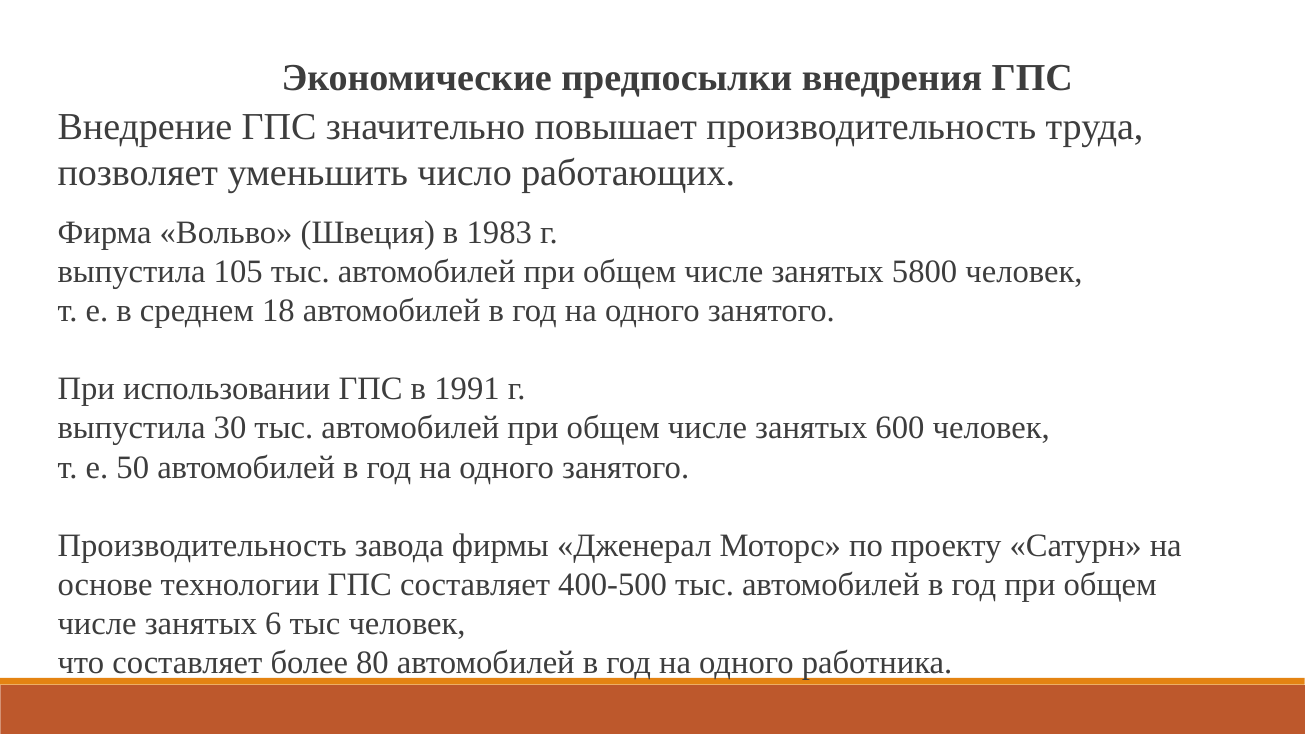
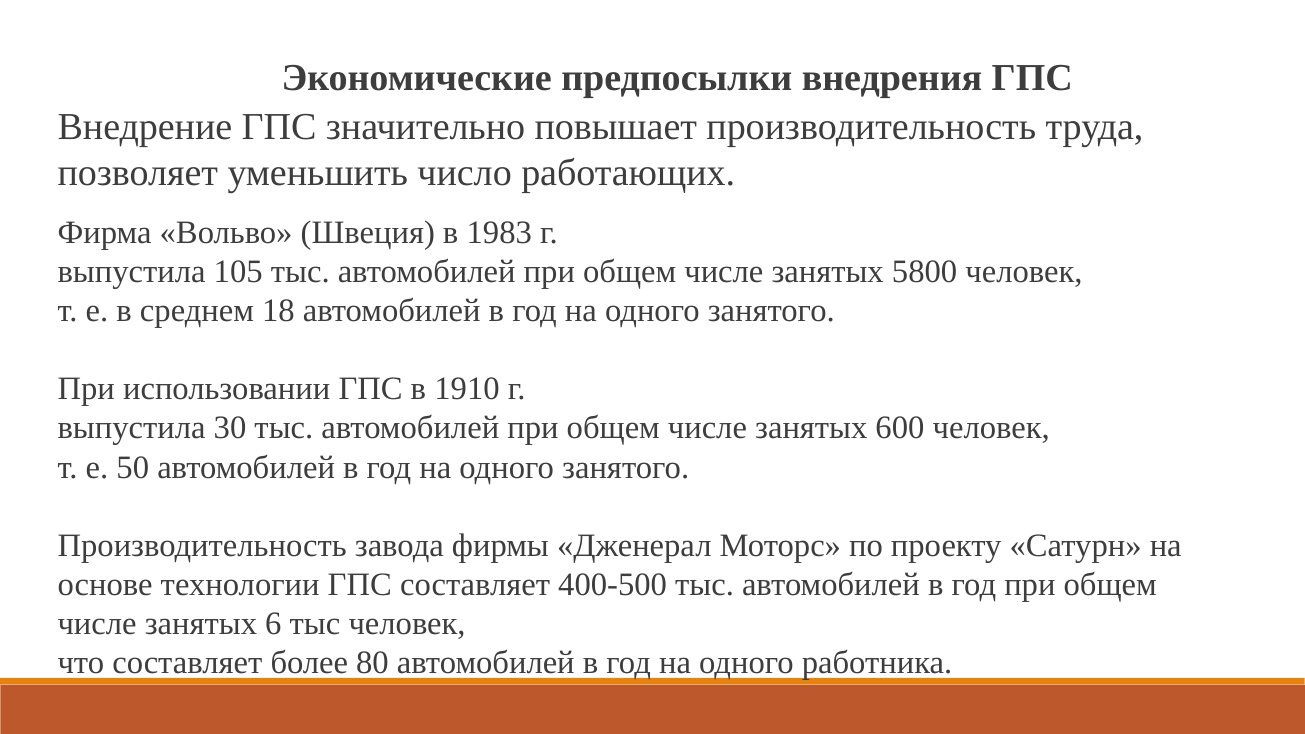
1991: 1991 -> 1910
